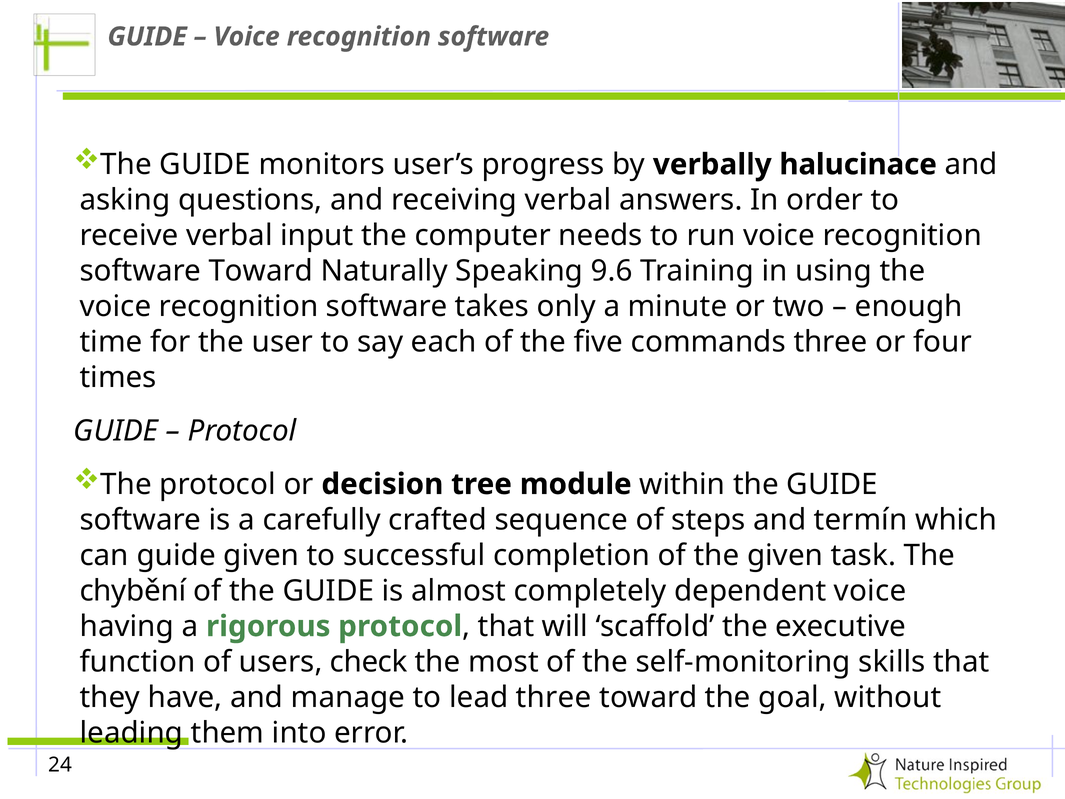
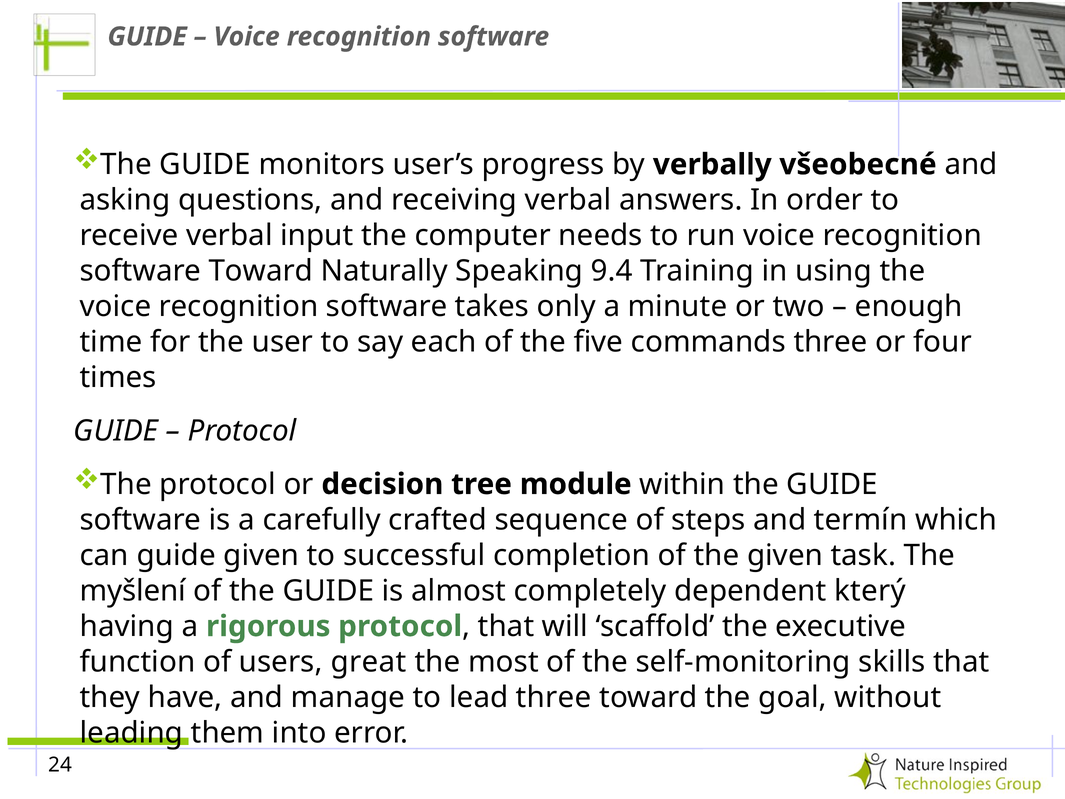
halucinace: halucinace -> všeobecné
9.6: 9.6 -> 9.4
chybění: chybění -> myšlení
dependent voice: voice -> který
check: check -> great
